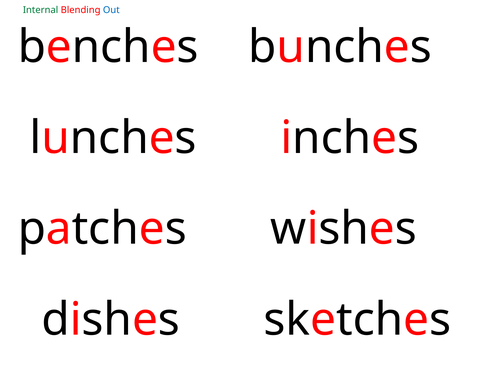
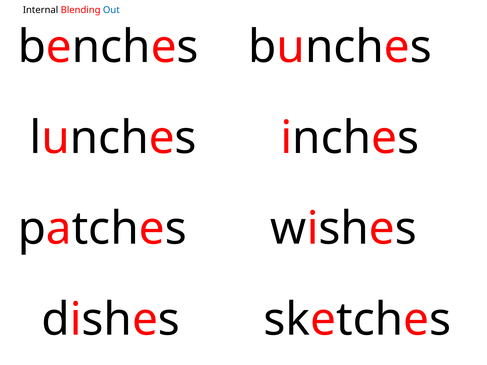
Internal colour: green -> black
